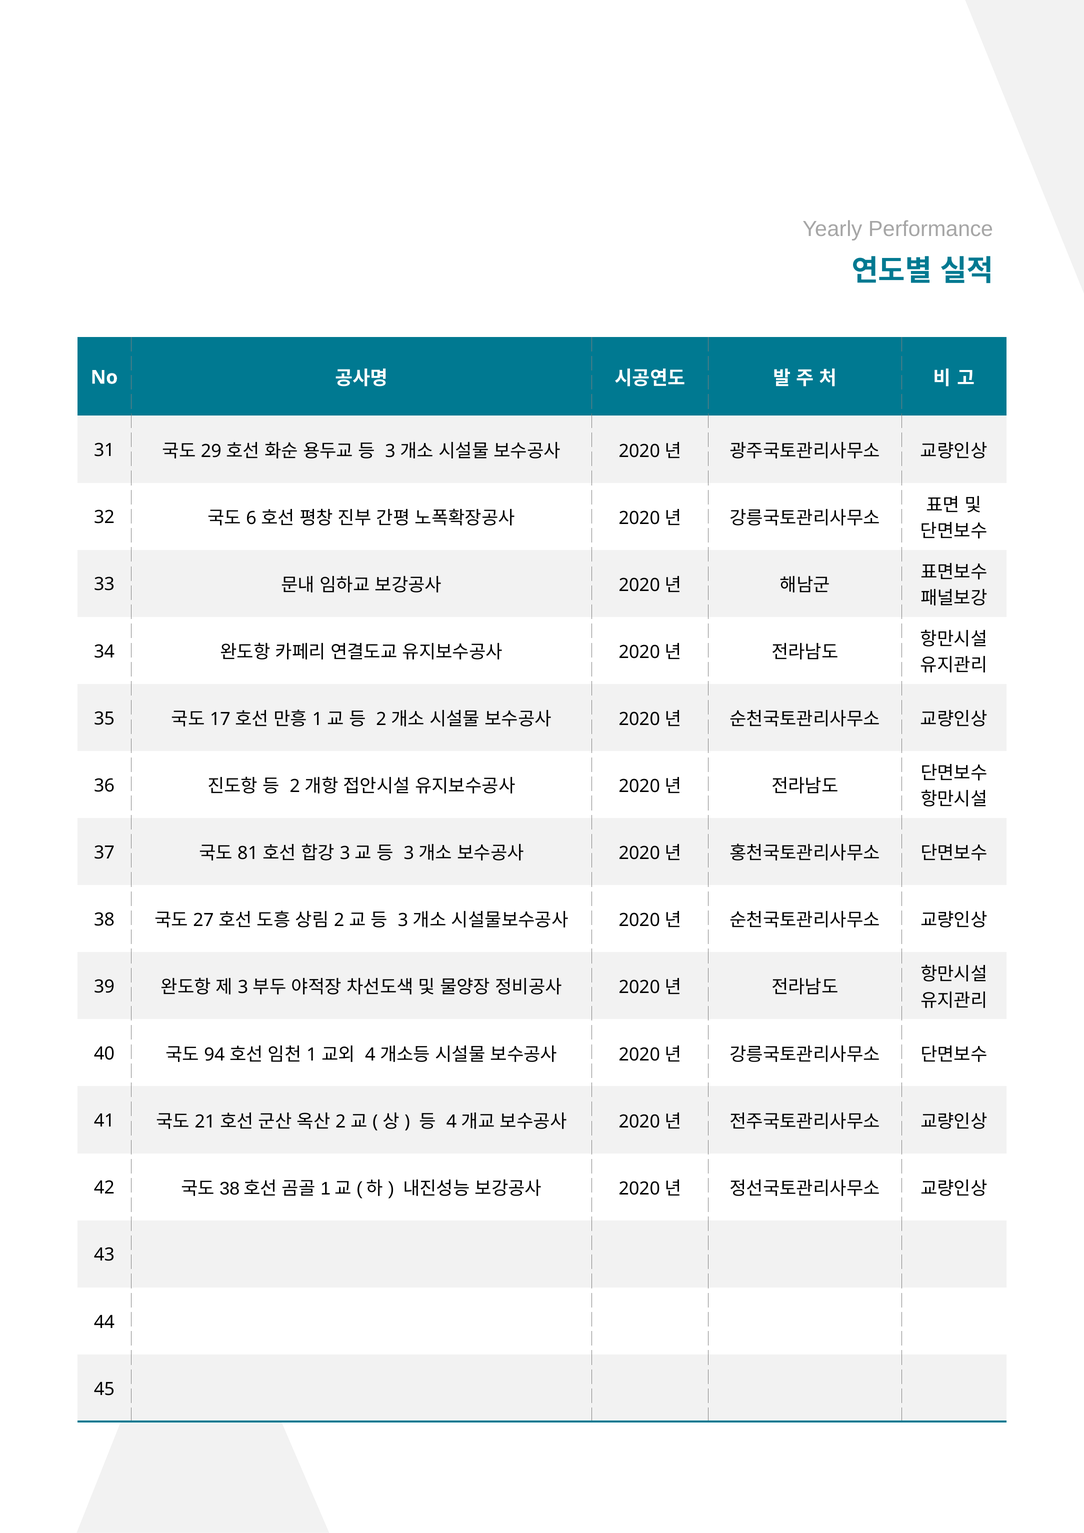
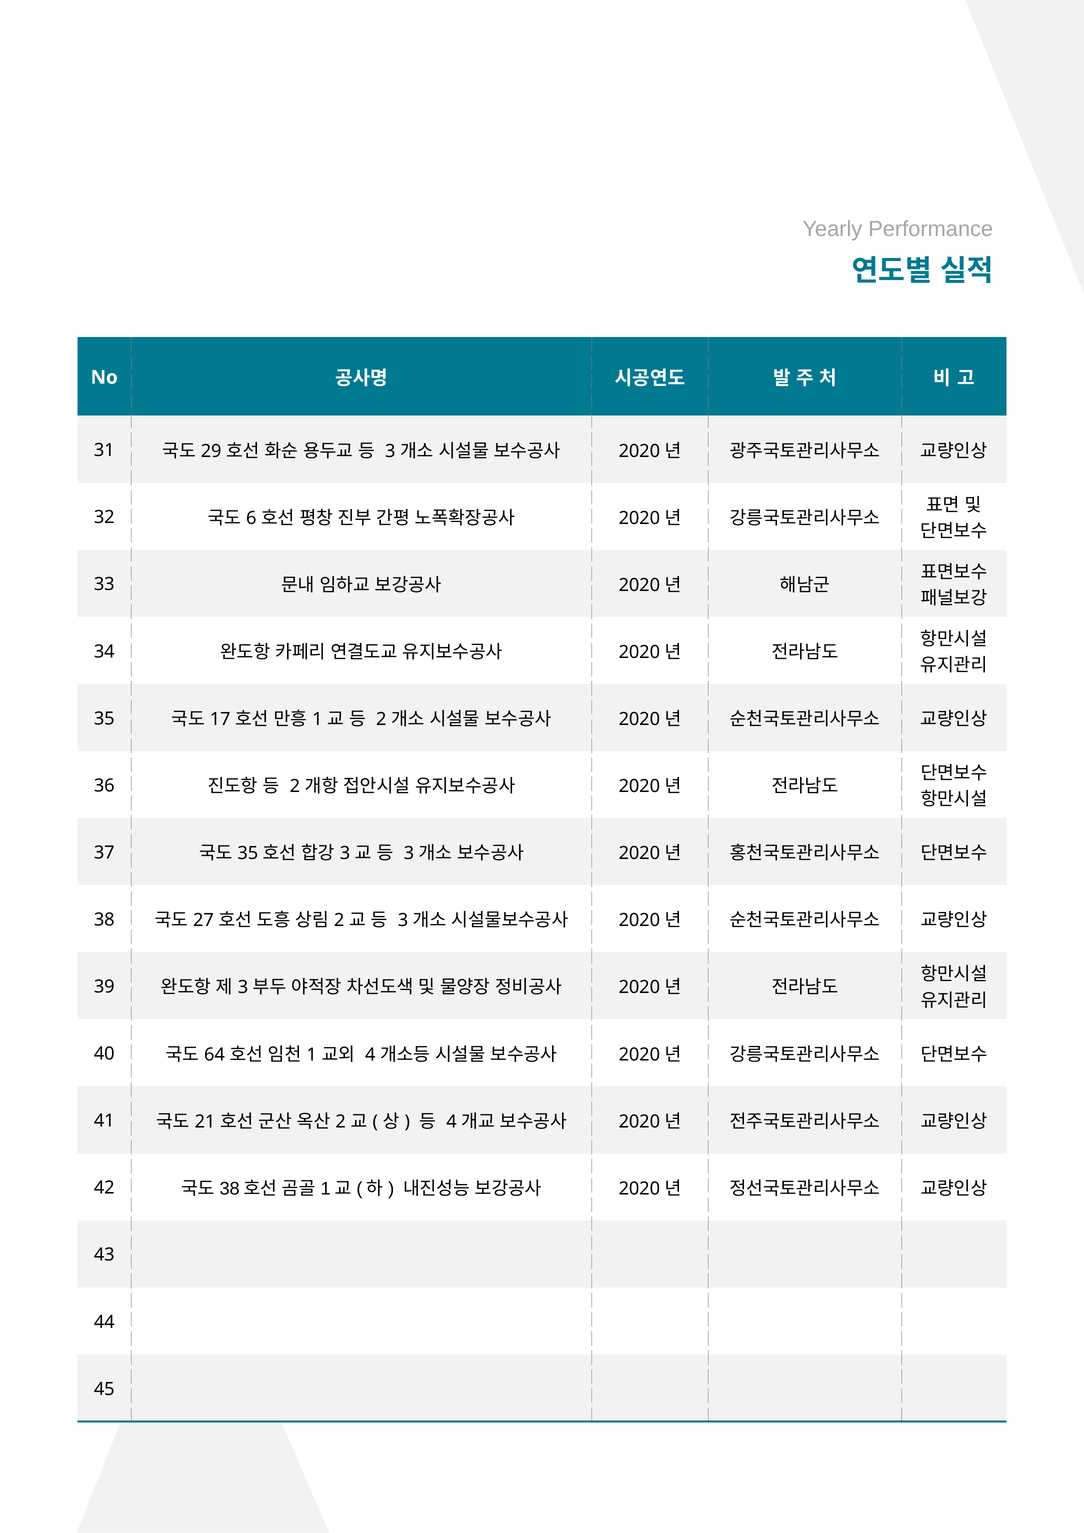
81 at (248, 853): 81 -> 35
94: 94 -> 64
